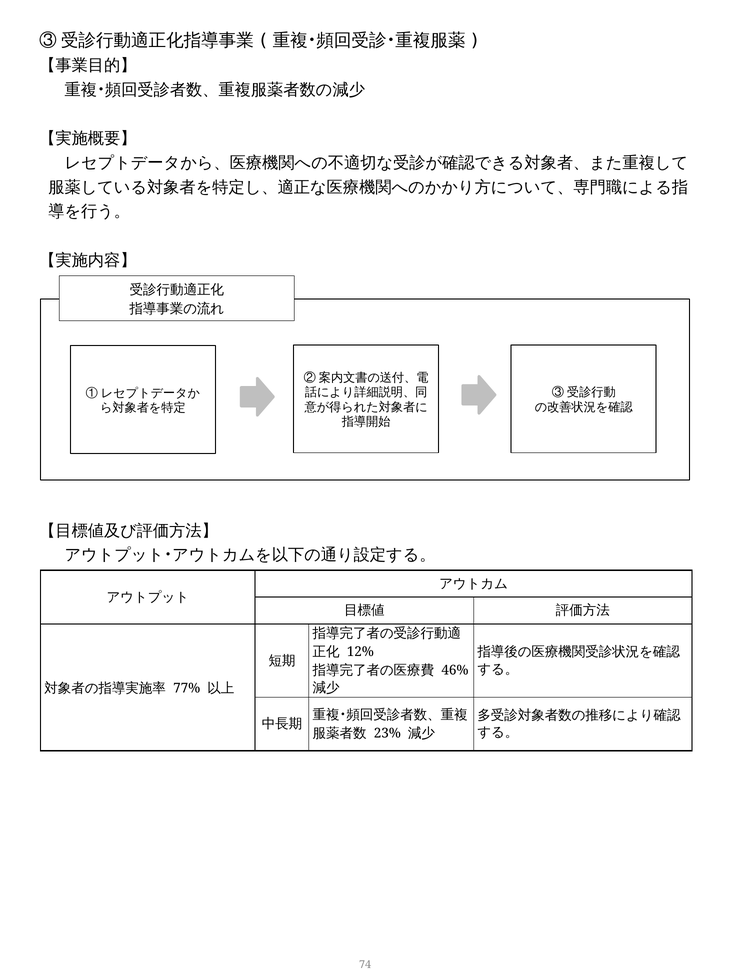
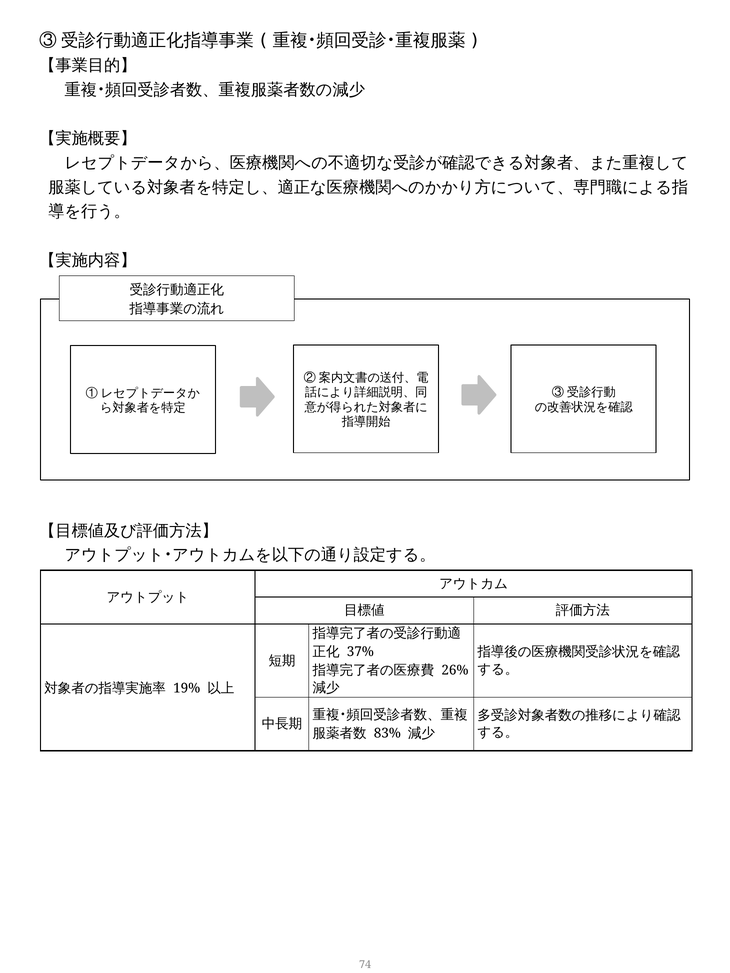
12%: 12% -> 37%
46%: 46% -> 26%
77%: 77% -> 19%
23%: 23% -> 83%
